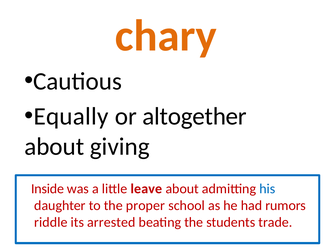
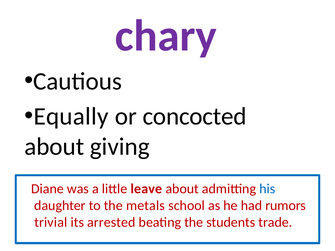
chary colour: orange -> purple
altogether: altogether -> concocted
Inside: Inside -> Diane
proper: proper -> metals
riddle: riddle -> trivial
